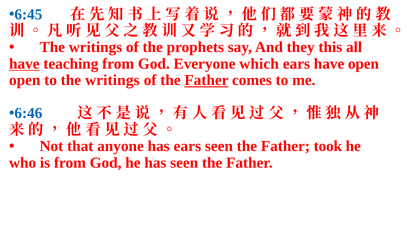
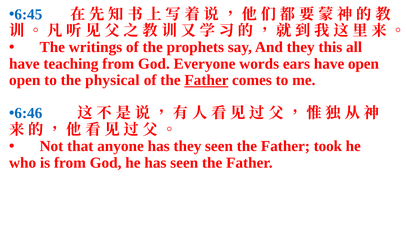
have at (24, 64) underline: present -> none
which: which -> words
to the writings: writings -> physical
has ears: ears -> they
